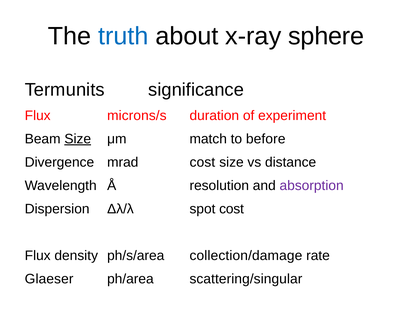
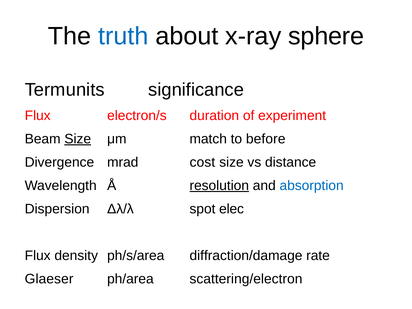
microns/s: microns/s -> electron/s
resolution underline: none -> present
absorption colour: purple -> blue
spot cost: cost -> elec
collection/damage: collection/damage -> diffraction/damage
scattering/singular: scattering/singular -> scattering/electron
